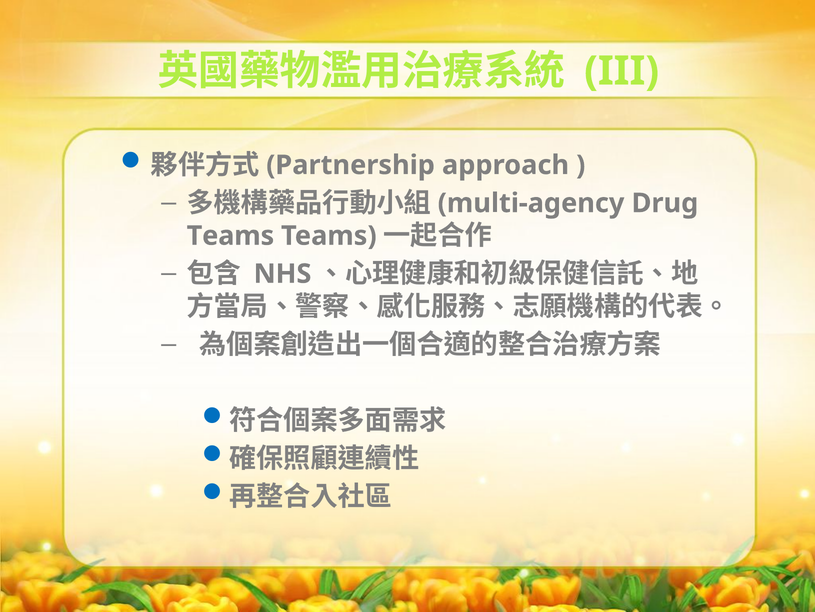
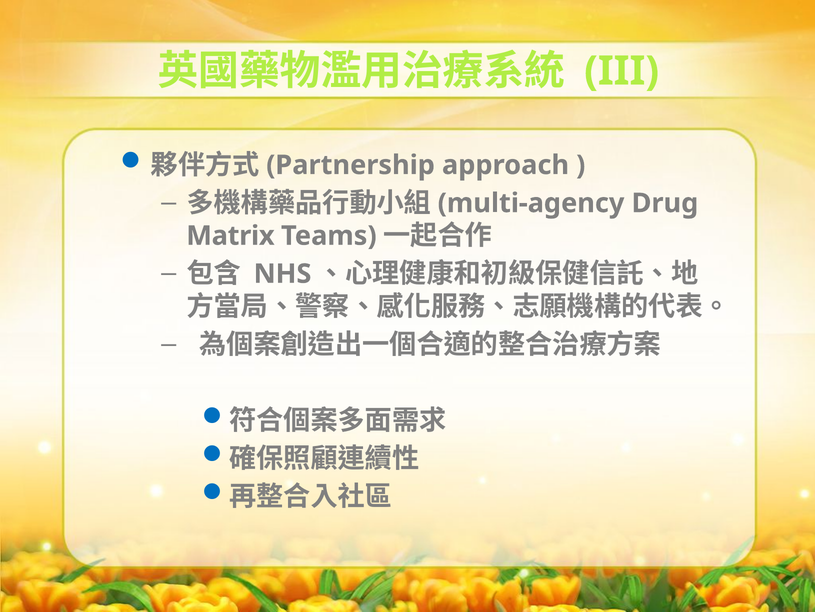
Teams at (230, 236): Teams -> Matrix
